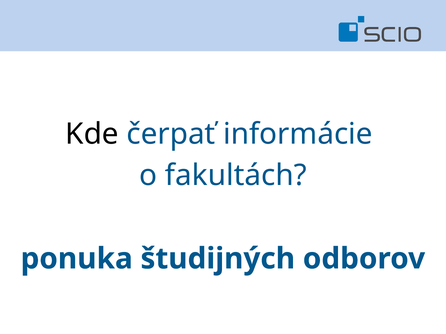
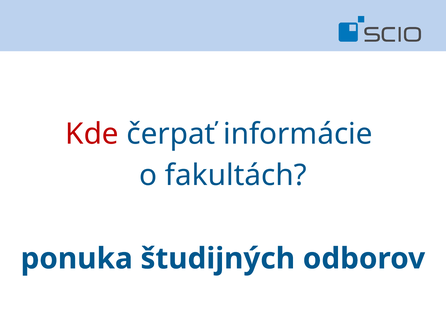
Kde colour: black -> red
